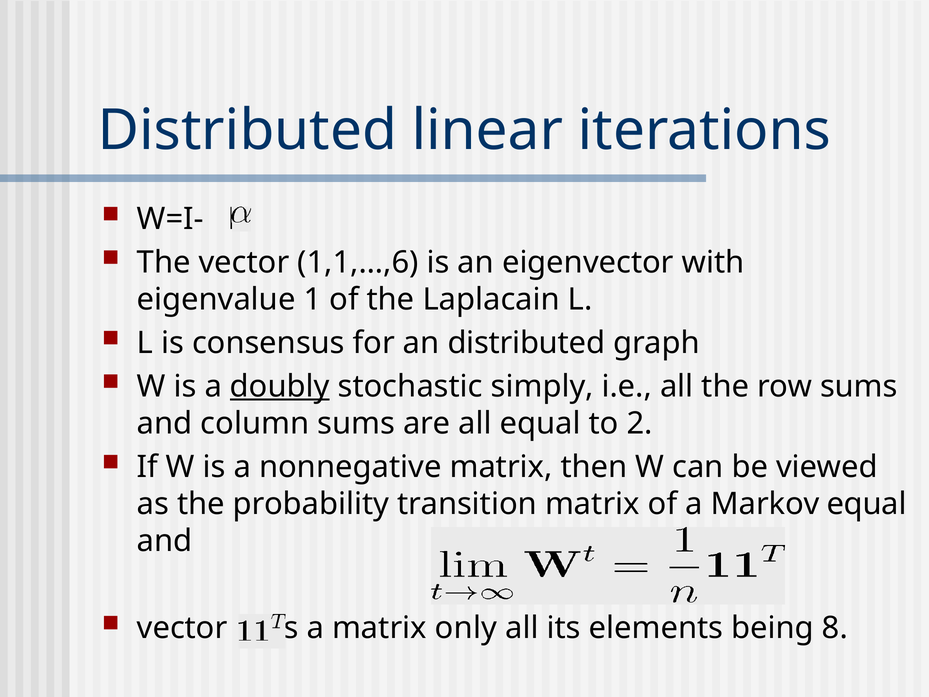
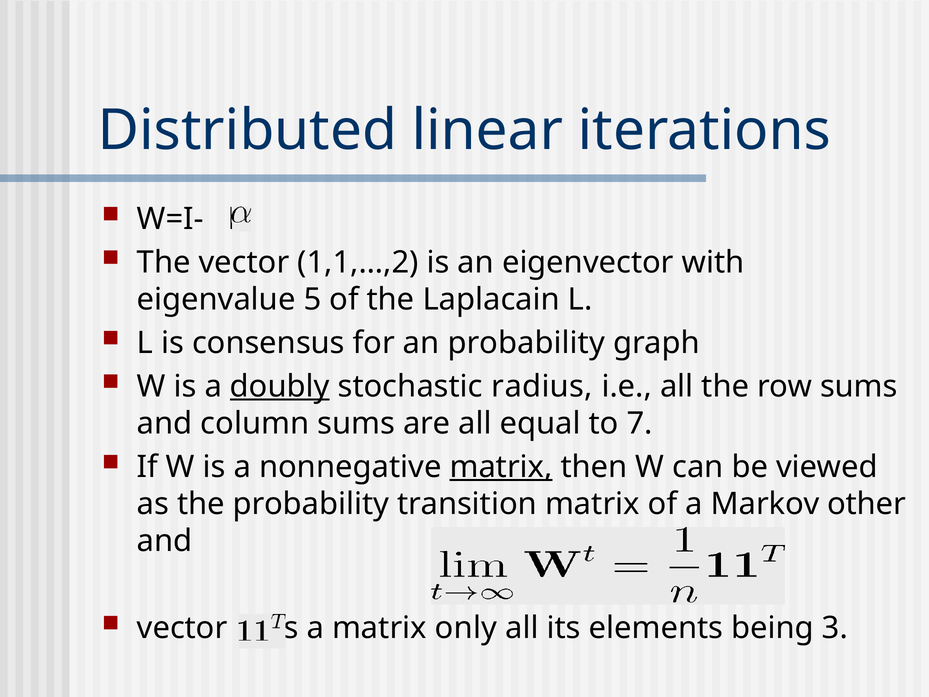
1,1,…,6: 1,1,…,6 -> 1,1,…,2
1: 1 -> 5
an distributed: distributed -> probability
simply: simply -> radius
2: 2 -> 7
matrix at (501, 467) underline: none -> present
Markov equal: equal -> other
8: 8 -> 3
